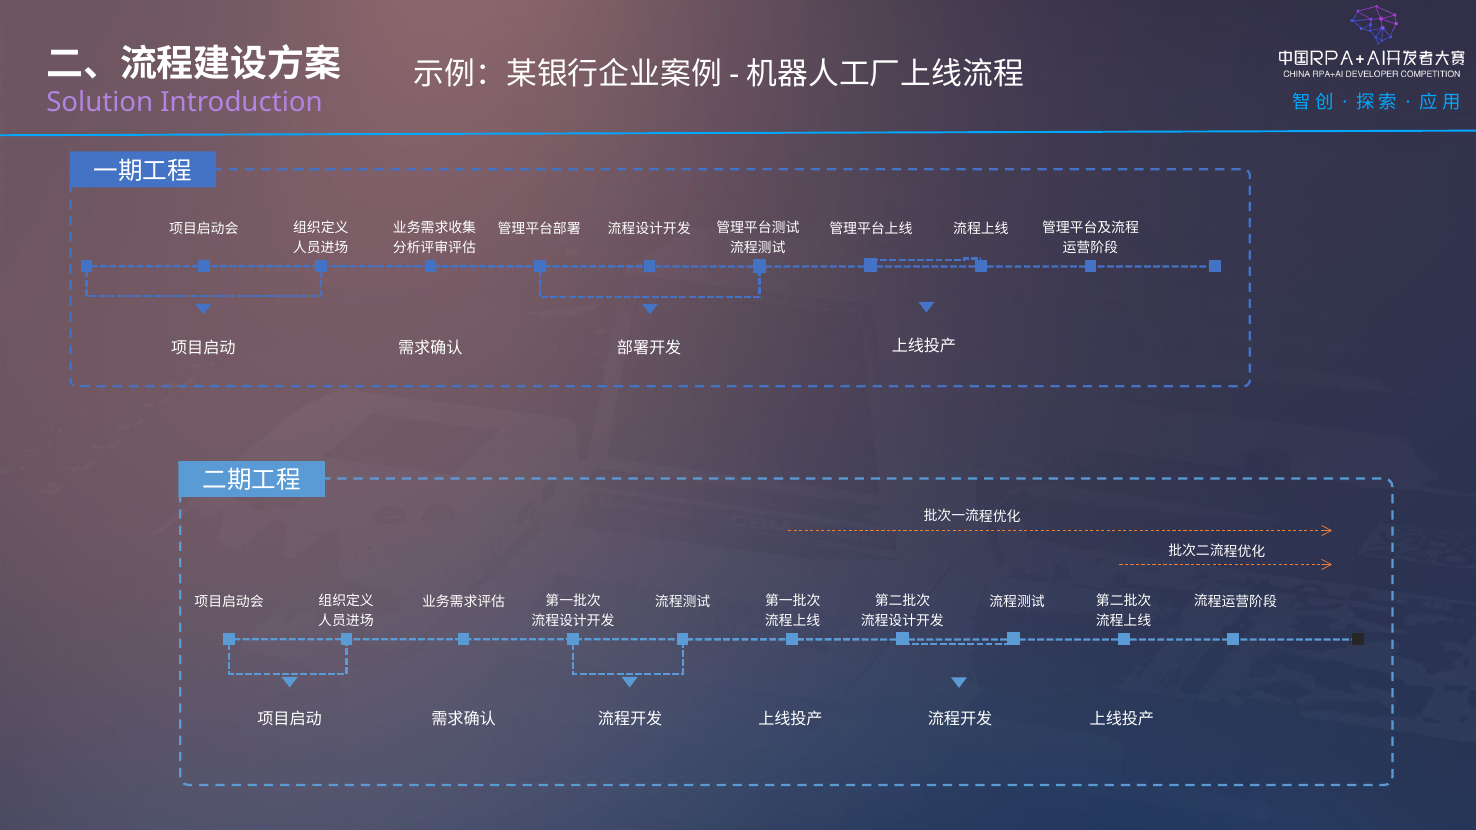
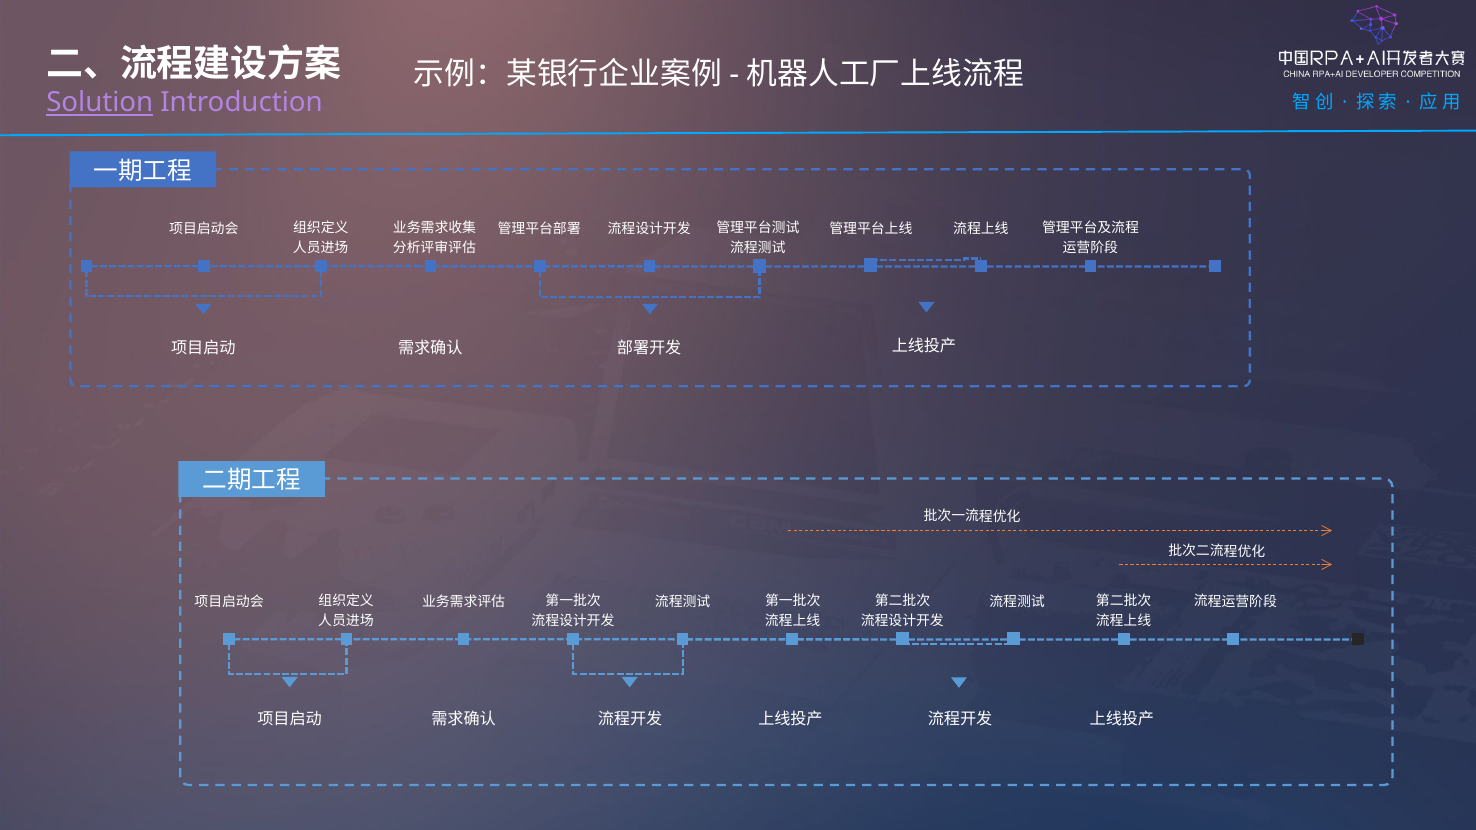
Solution underline: none -> present
